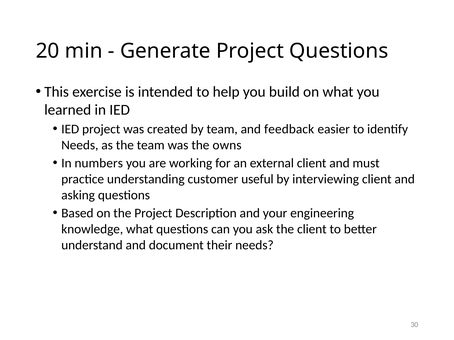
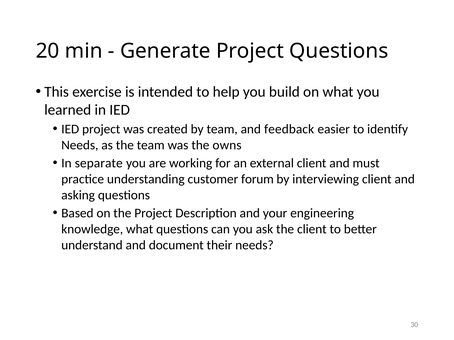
numbers: numbers -> separate
useful: useful -> forum
